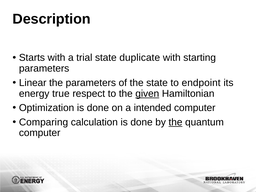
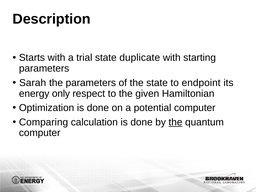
Linear: Linear -> Sarah
true: true -> only
given underline: present -> none
intended: intended -> potential
